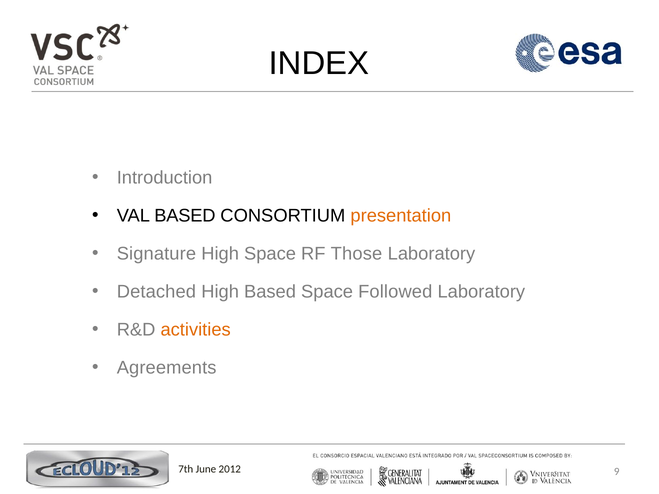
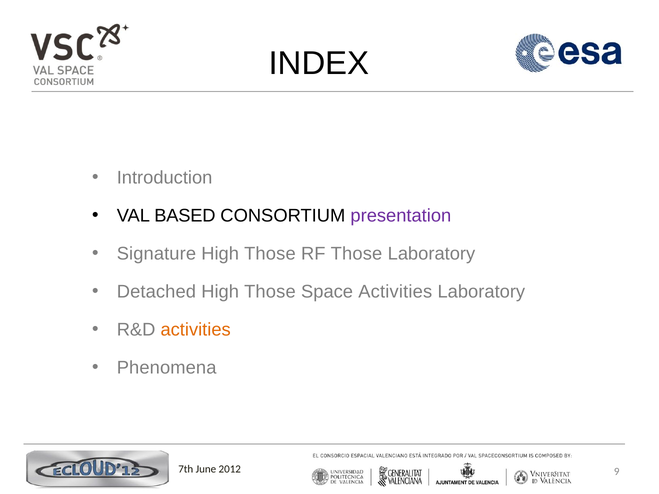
presentation colour: orange -> purple
Space at (270, 254): Space -> Those
Based at (270, 292): Based -> Those
Space Followed: Followed -> Activities
Agreements: Agreements -> Phenomena
